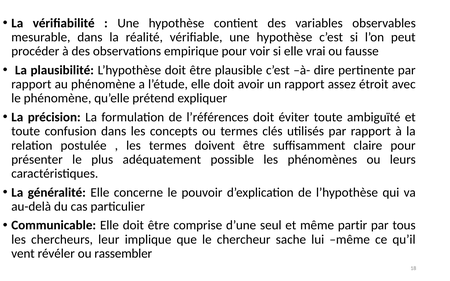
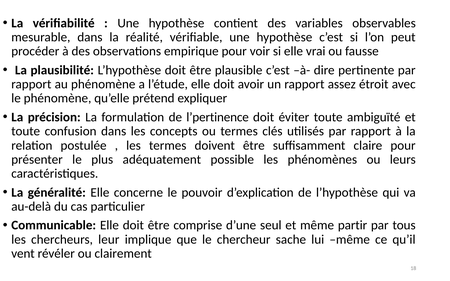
l’références: l’références -> l’pertinence
rassembler: rassembler -> clairement
